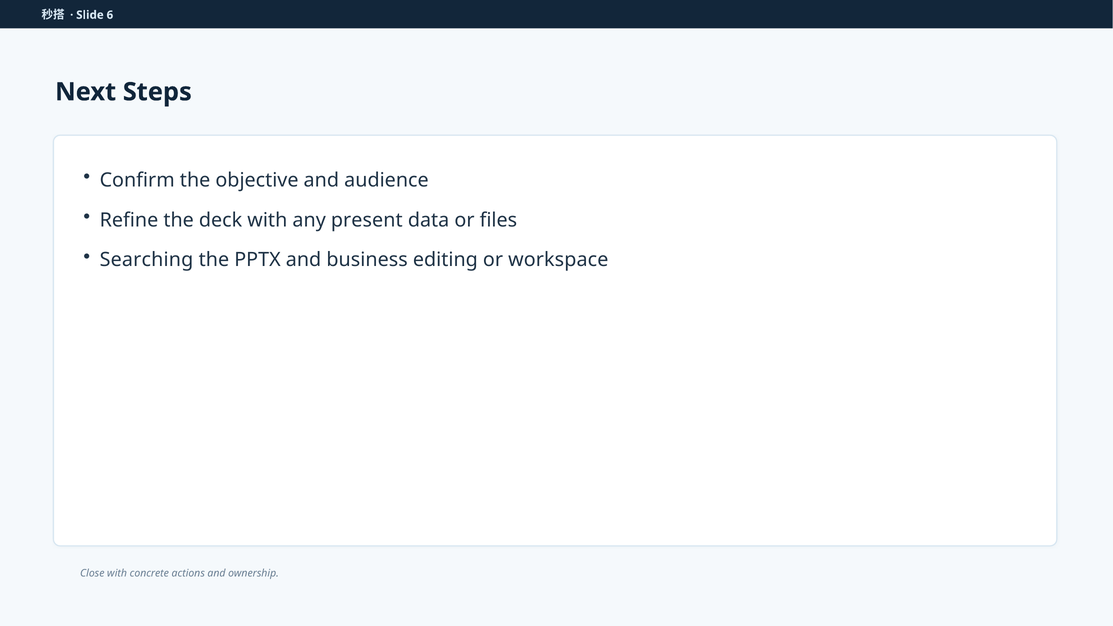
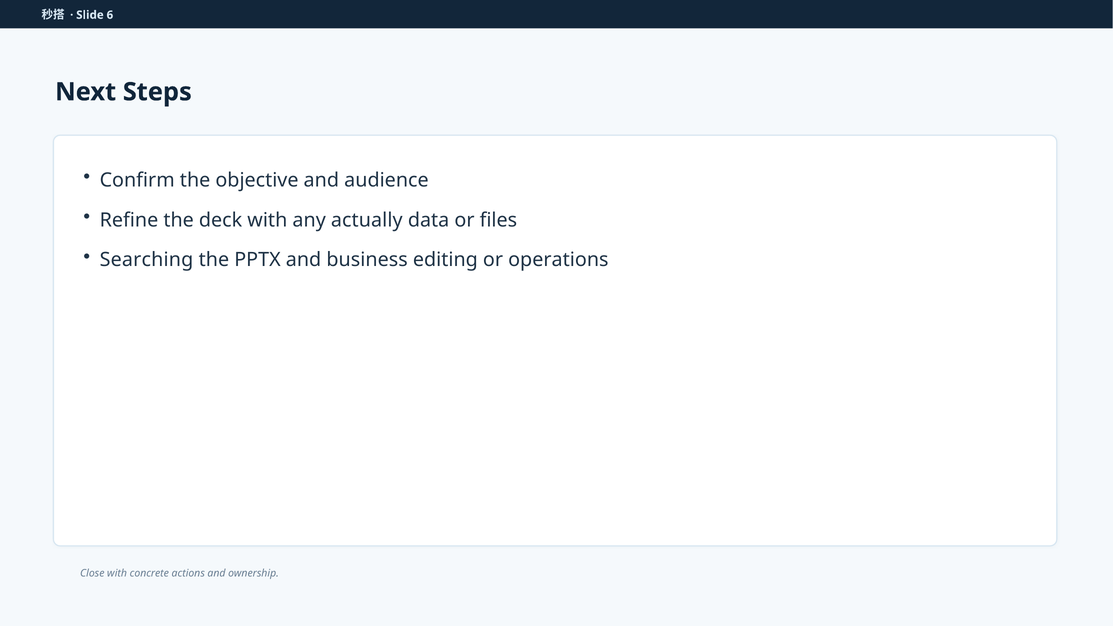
present: present -> actually
workspace: workspace -> operations
